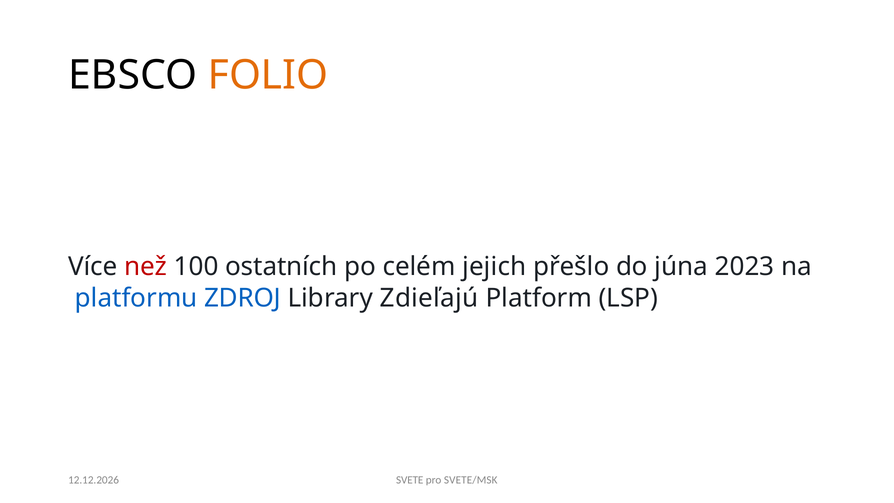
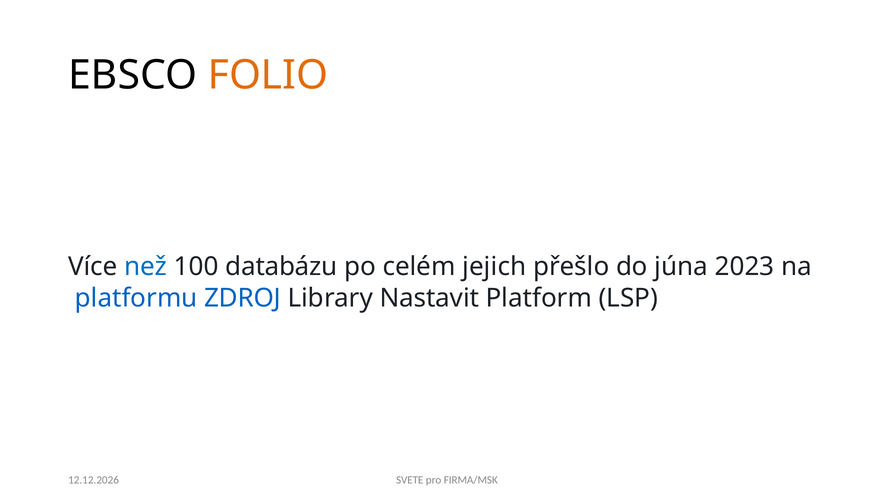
než colour: red -> blue
ostatních: ostatních -> databázu
Zdieľajú: Zdieľajú -> Nastavit
SVETE/MSK: SVETE/MSK -> FIRMA/MSK
